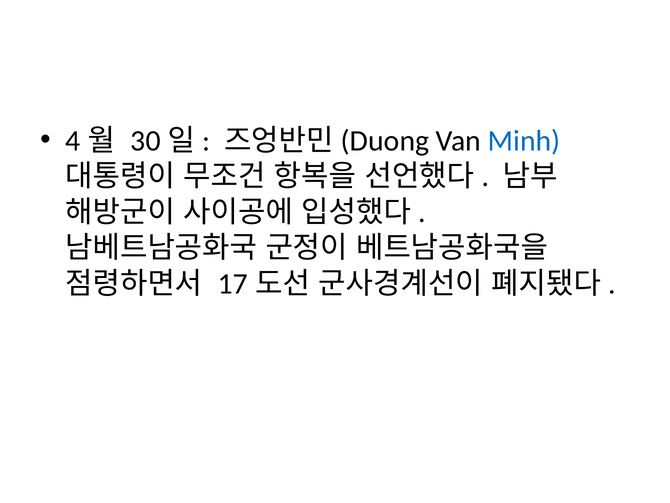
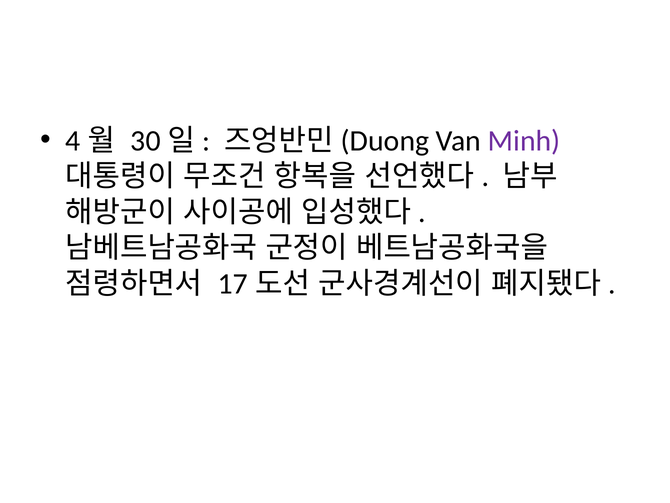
Minh colour: blue -> purple
